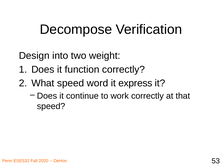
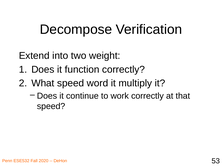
Design: Design -> Extend
express: express -> multiply
